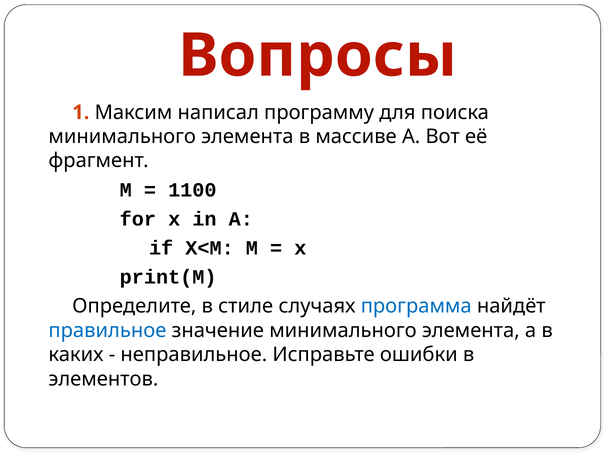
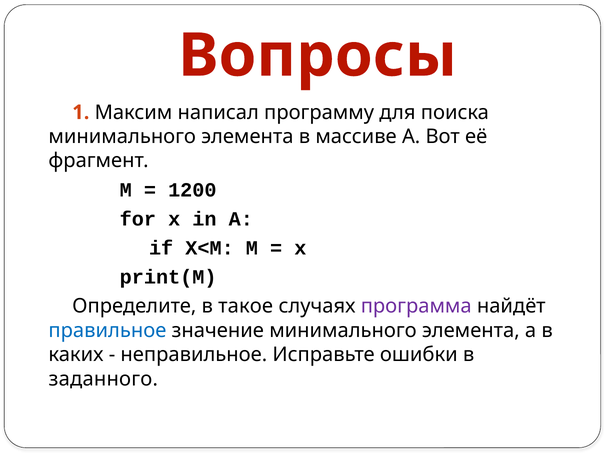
1100: 1100 -> 1200
стиле: стиле -> такое
программа colour: blue -> purple
элементов: элементов -> заданного
